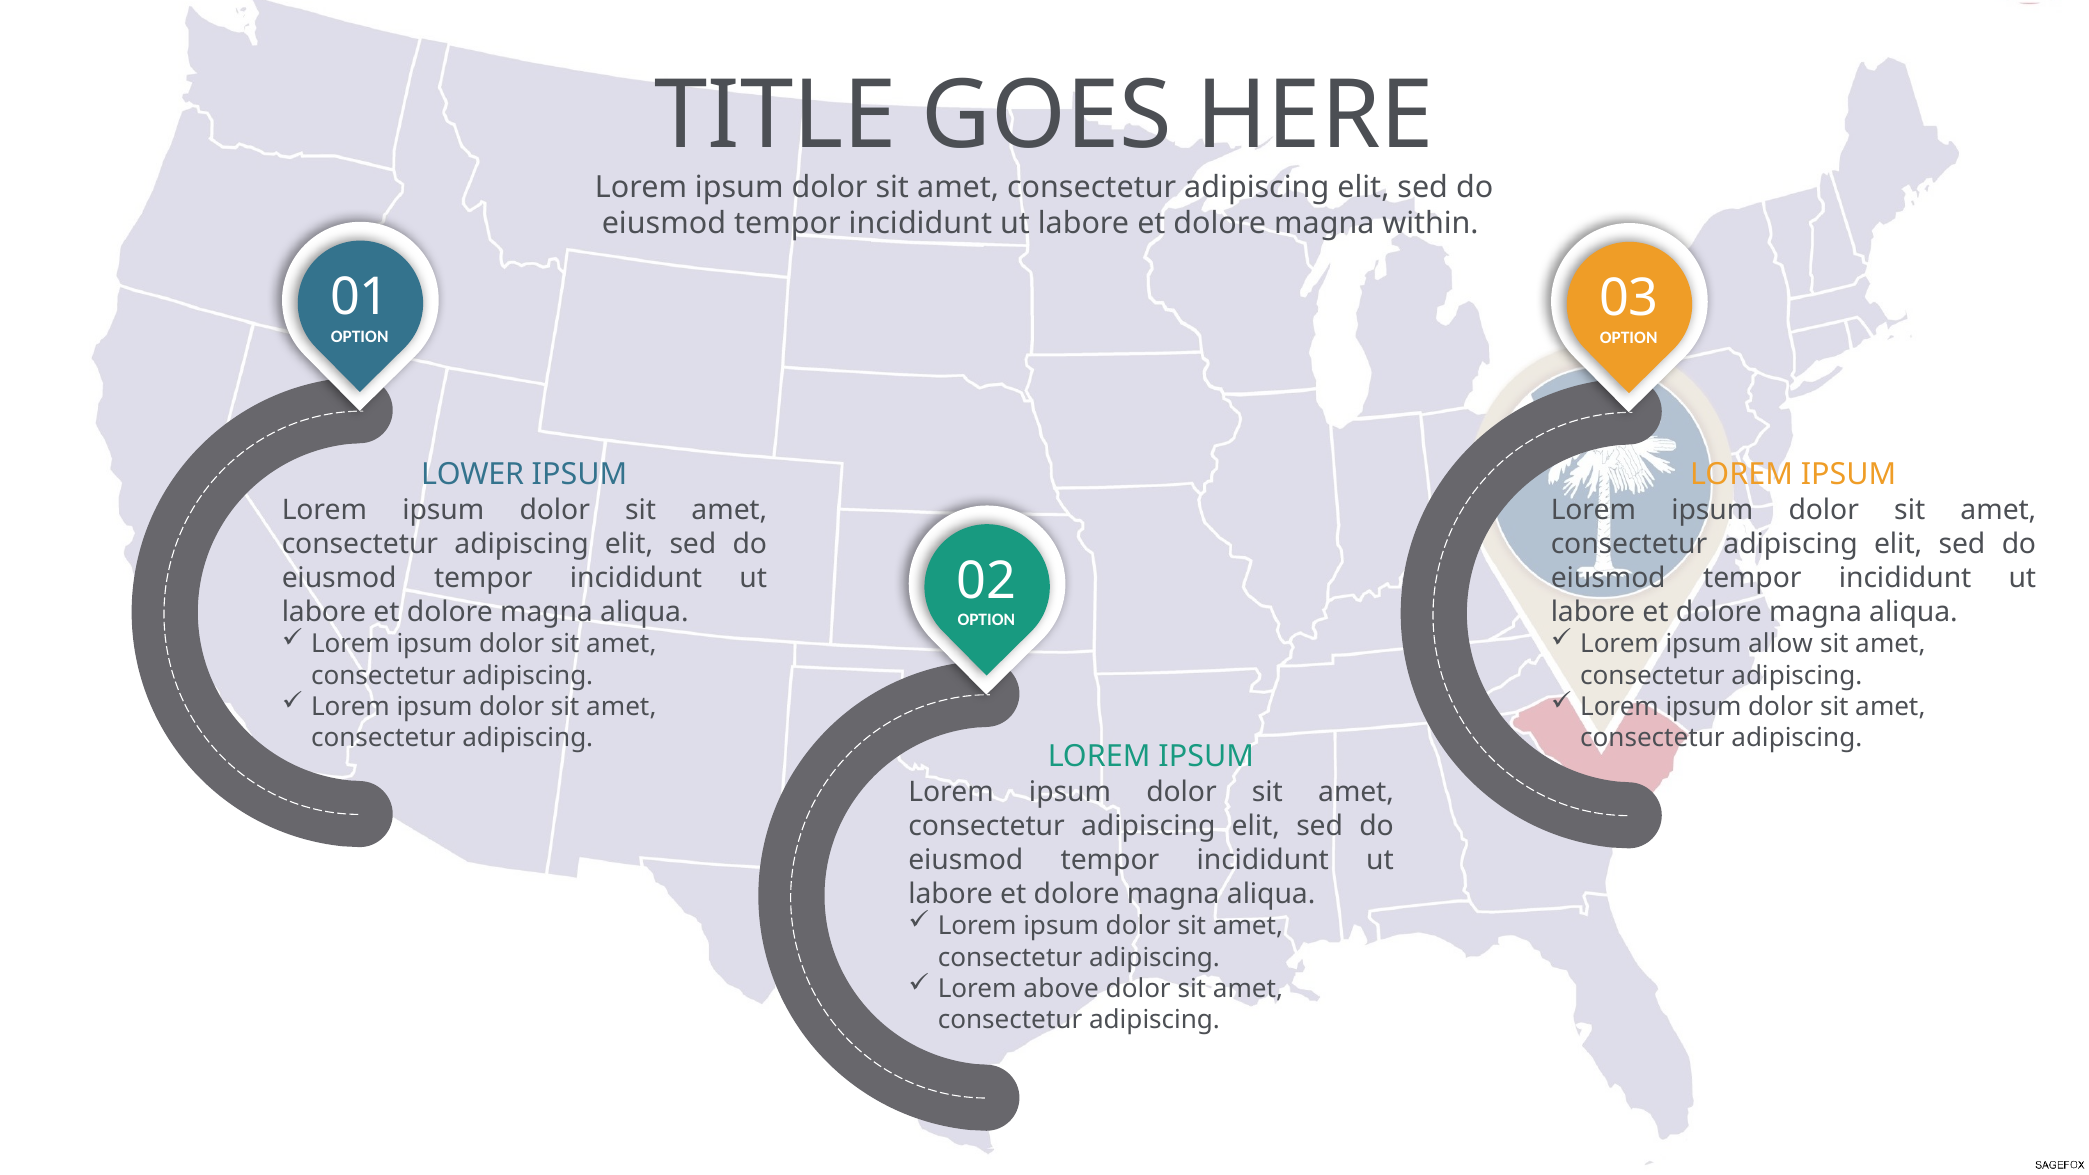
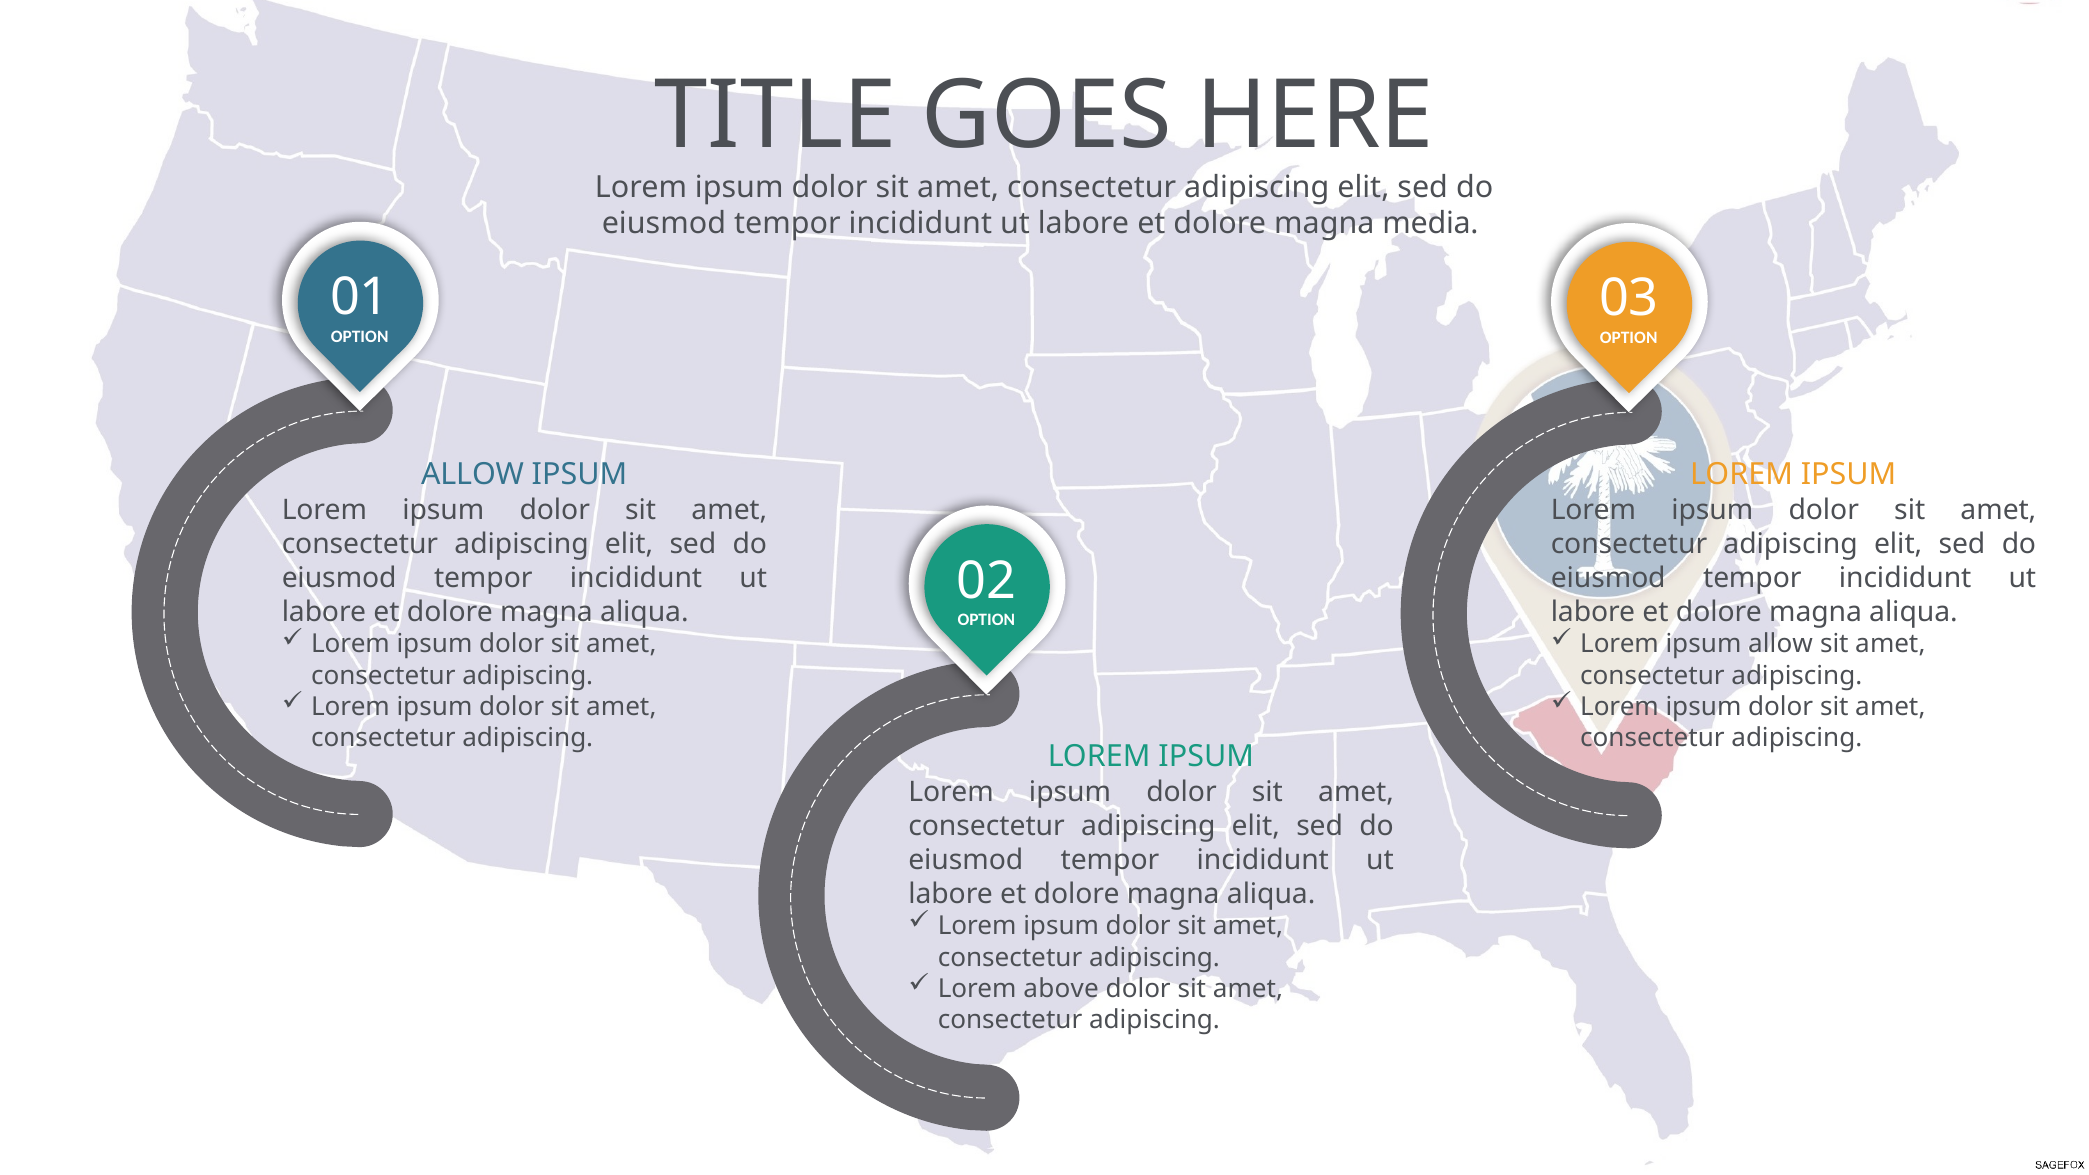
within: within -> media
LOWER at (473, 475): LOWER -> ALLOW
